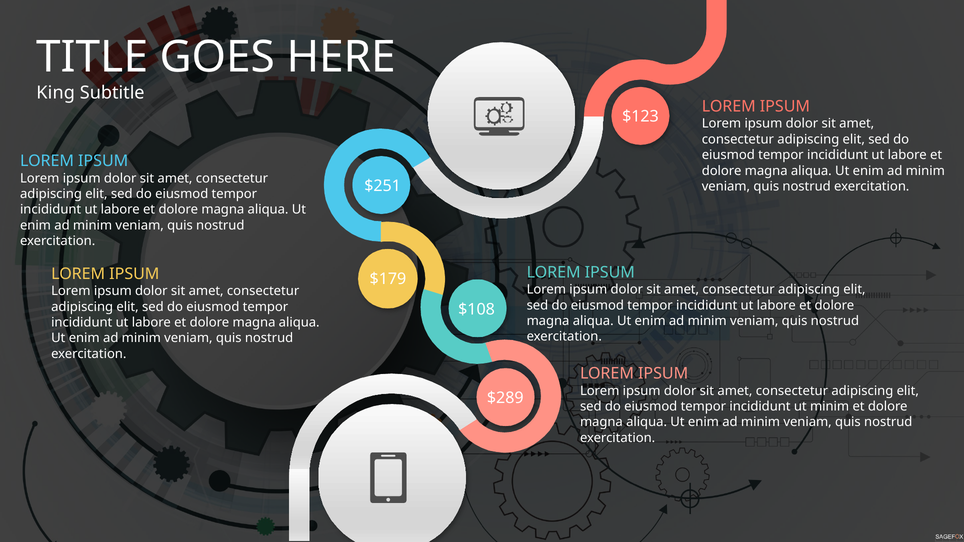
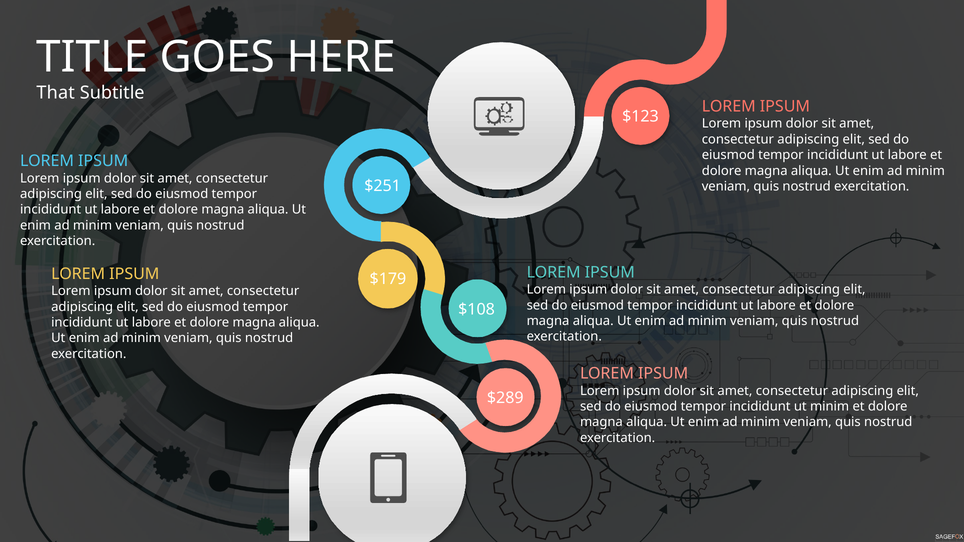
King: King -> That
